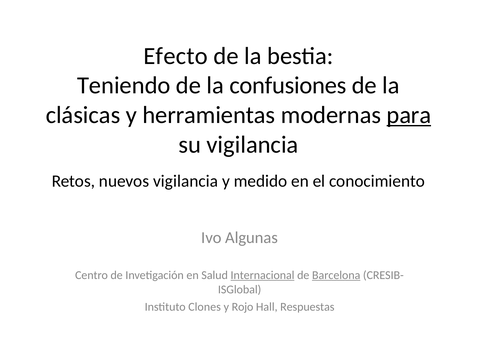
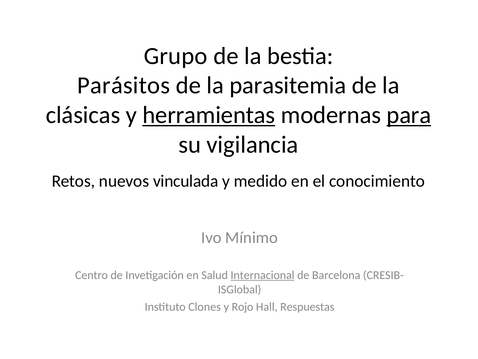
Efecto: Efecto -> Grupo
Teniendo: Teniendo -> Parásitos
confusiones: confusiones -> parasitemia
herramientas underline: none -> present
nuevos vigilancia: vigilancia -> vinculada
Algunas: Algunas -> Mínimo
Barcelona underline: present -> none
